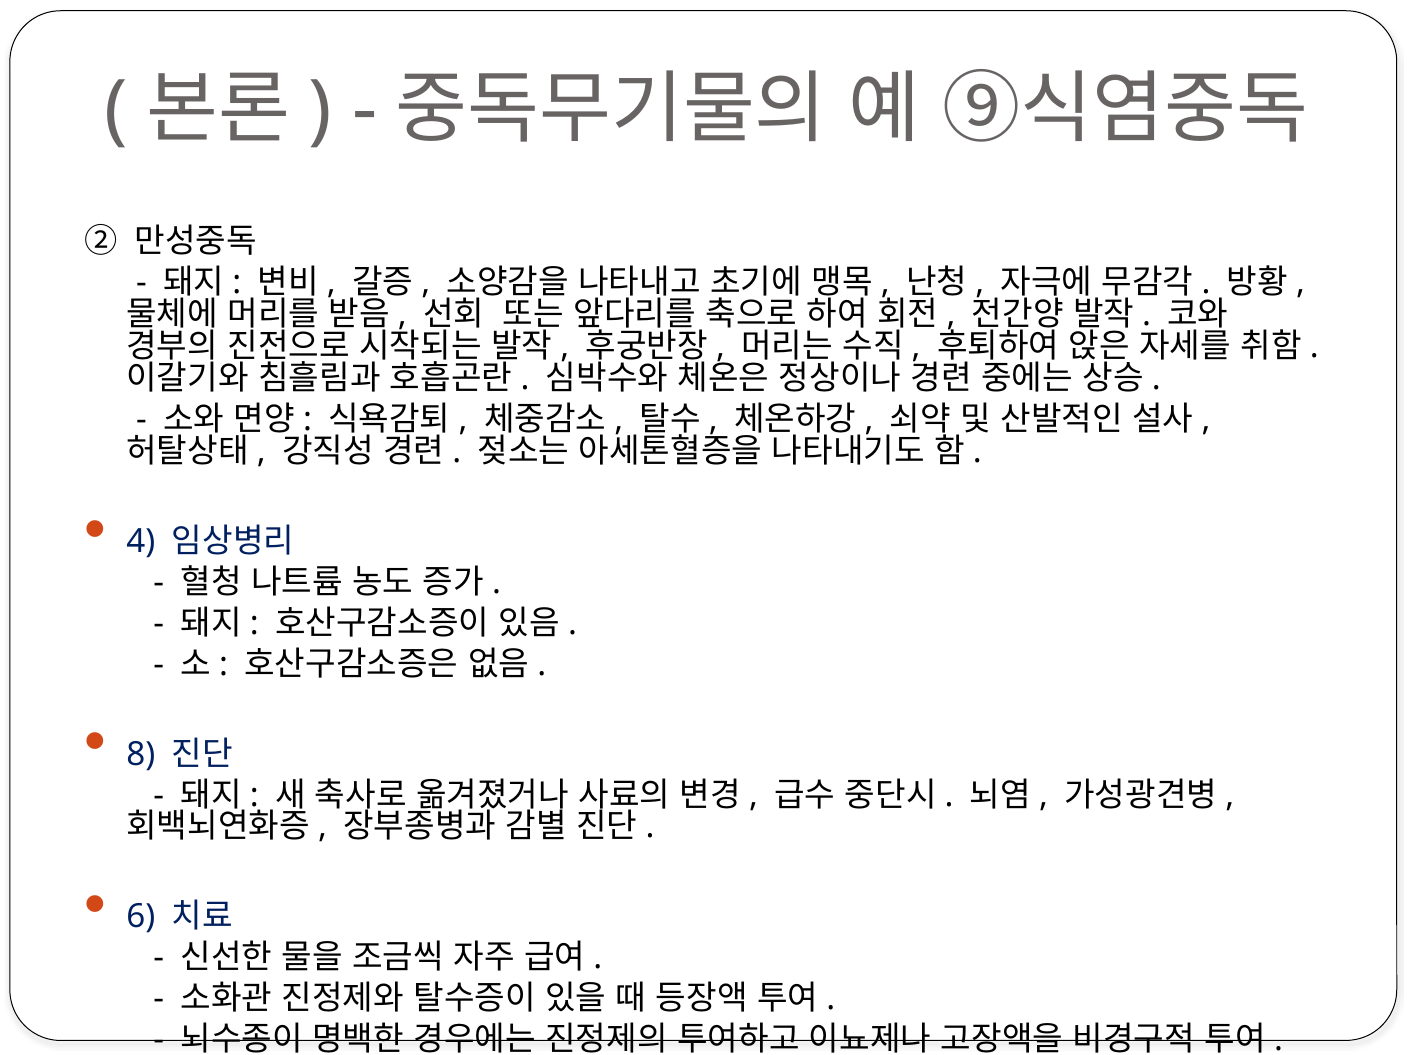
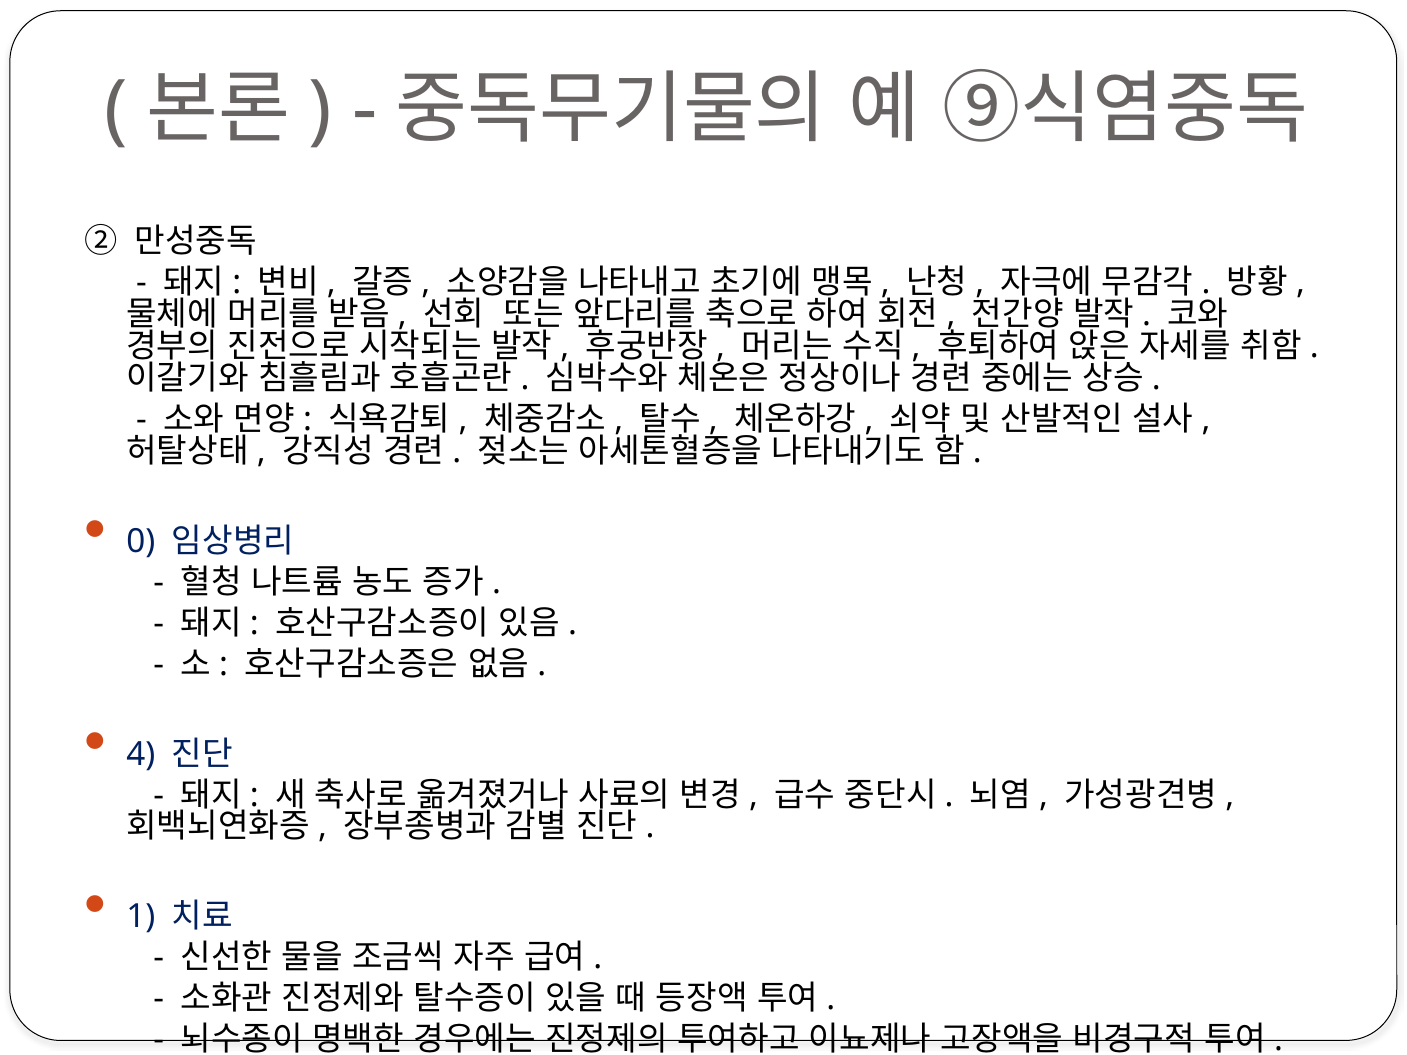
4: 4 -> 0
8: 8 -> 4
6: 6 -> 1
